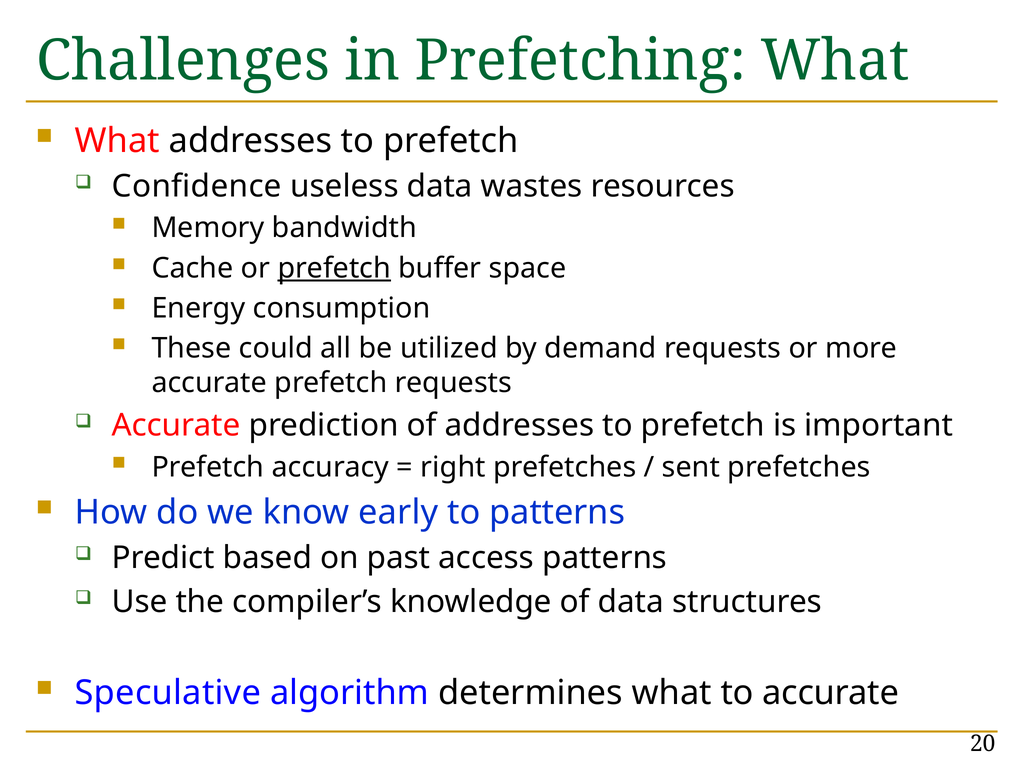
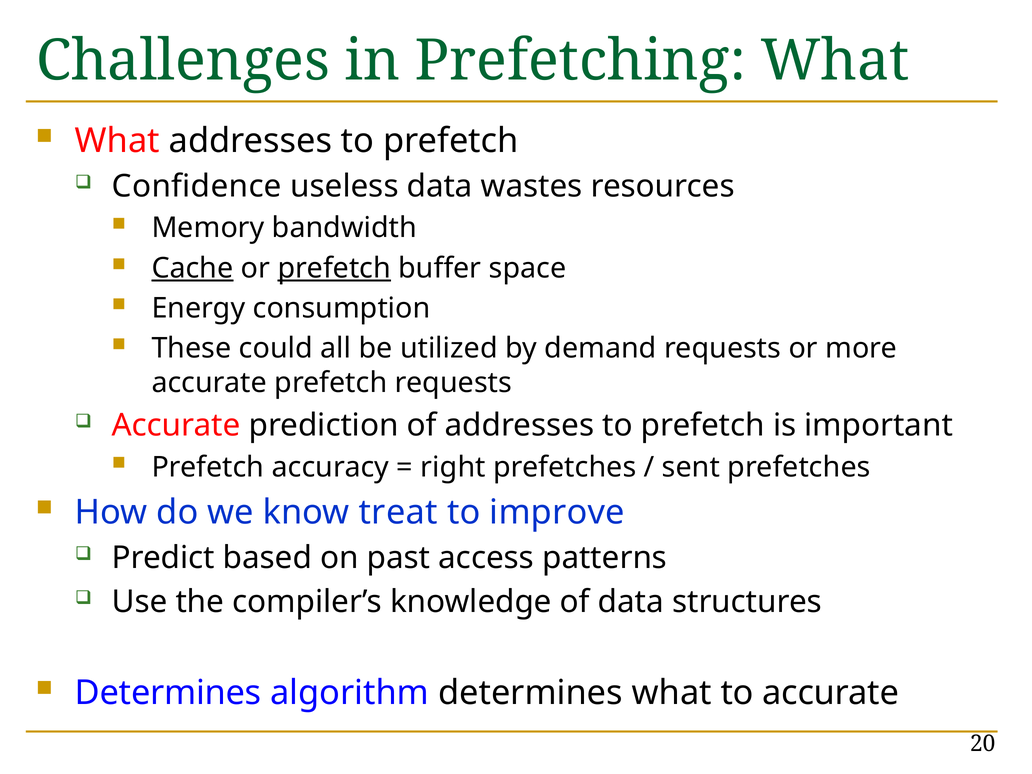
Cache underline: none -> present
early: early -> treat
to patterns: patterns -> improve
Speculative at (168, 693): Speculative -> Determines
